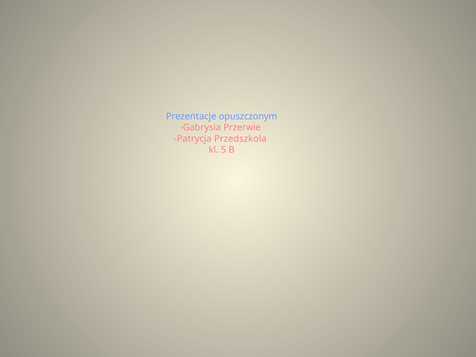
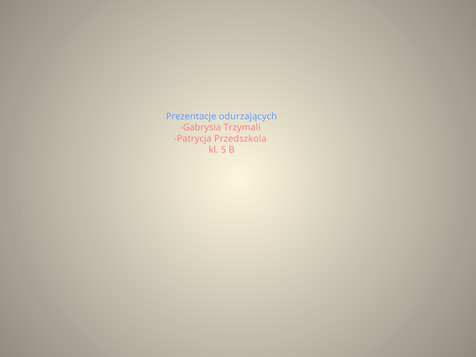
opuszczonym: opuszczonym -> odurzających
Przerwie: Przerwie -> Trzymali
